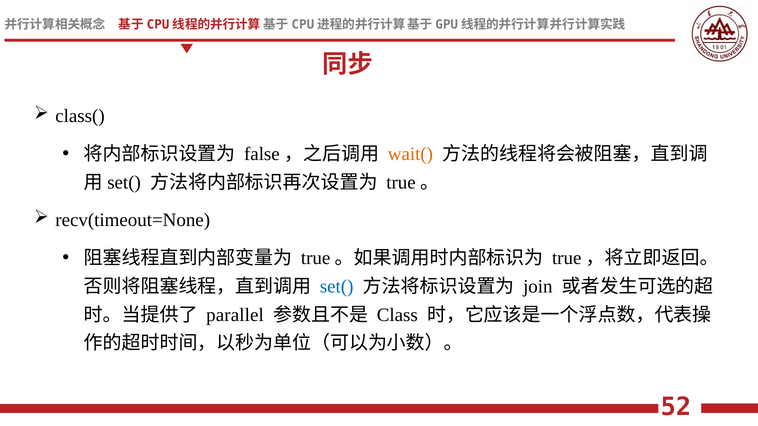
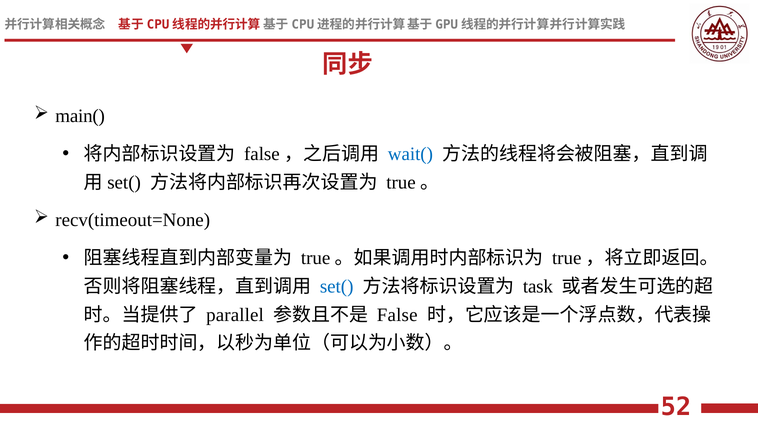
class(: class( -> main(
wait( colour: orange -> blue
join: join -> task
Class: Class -> False
